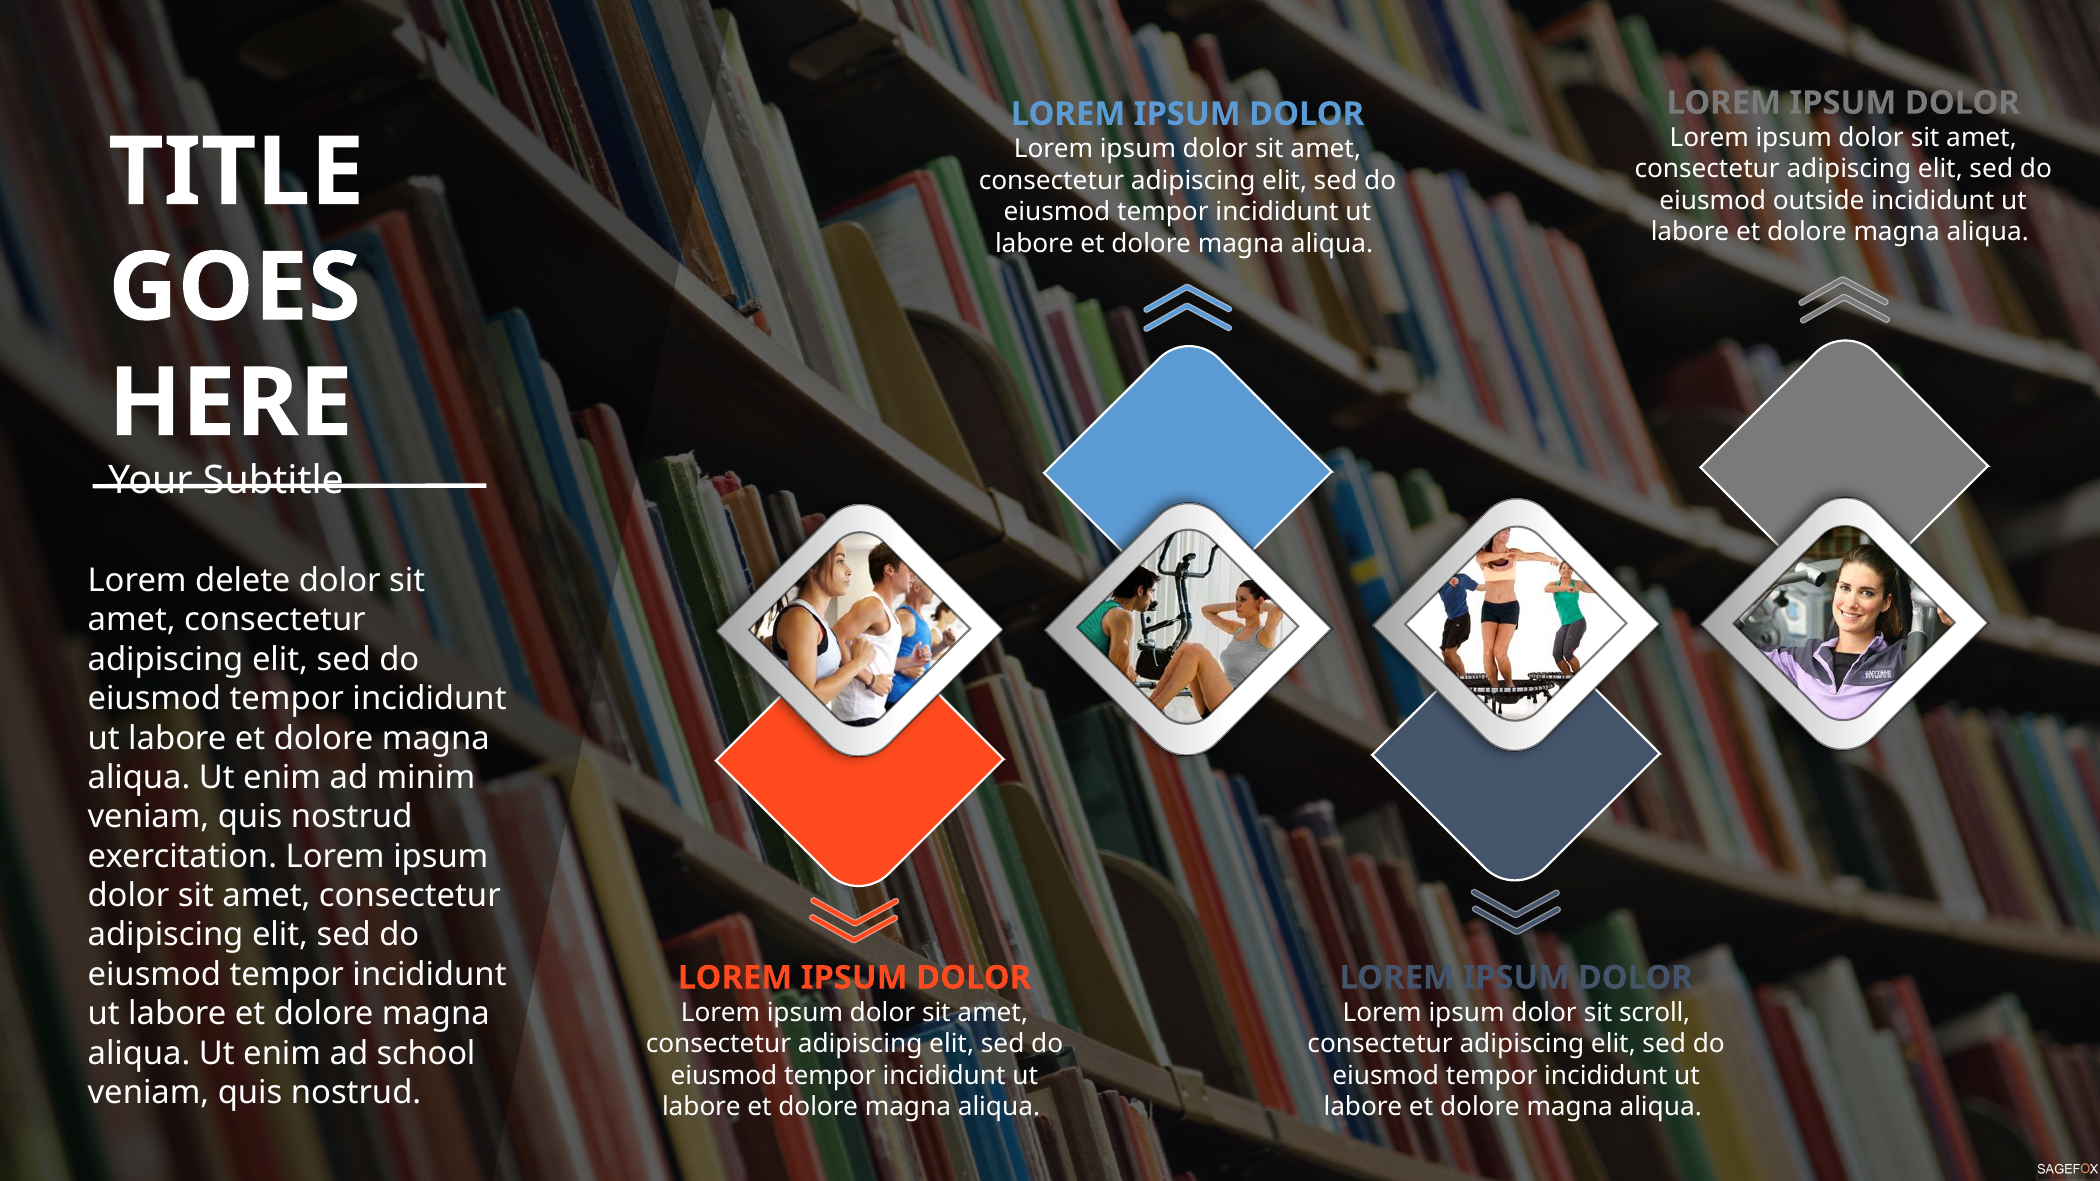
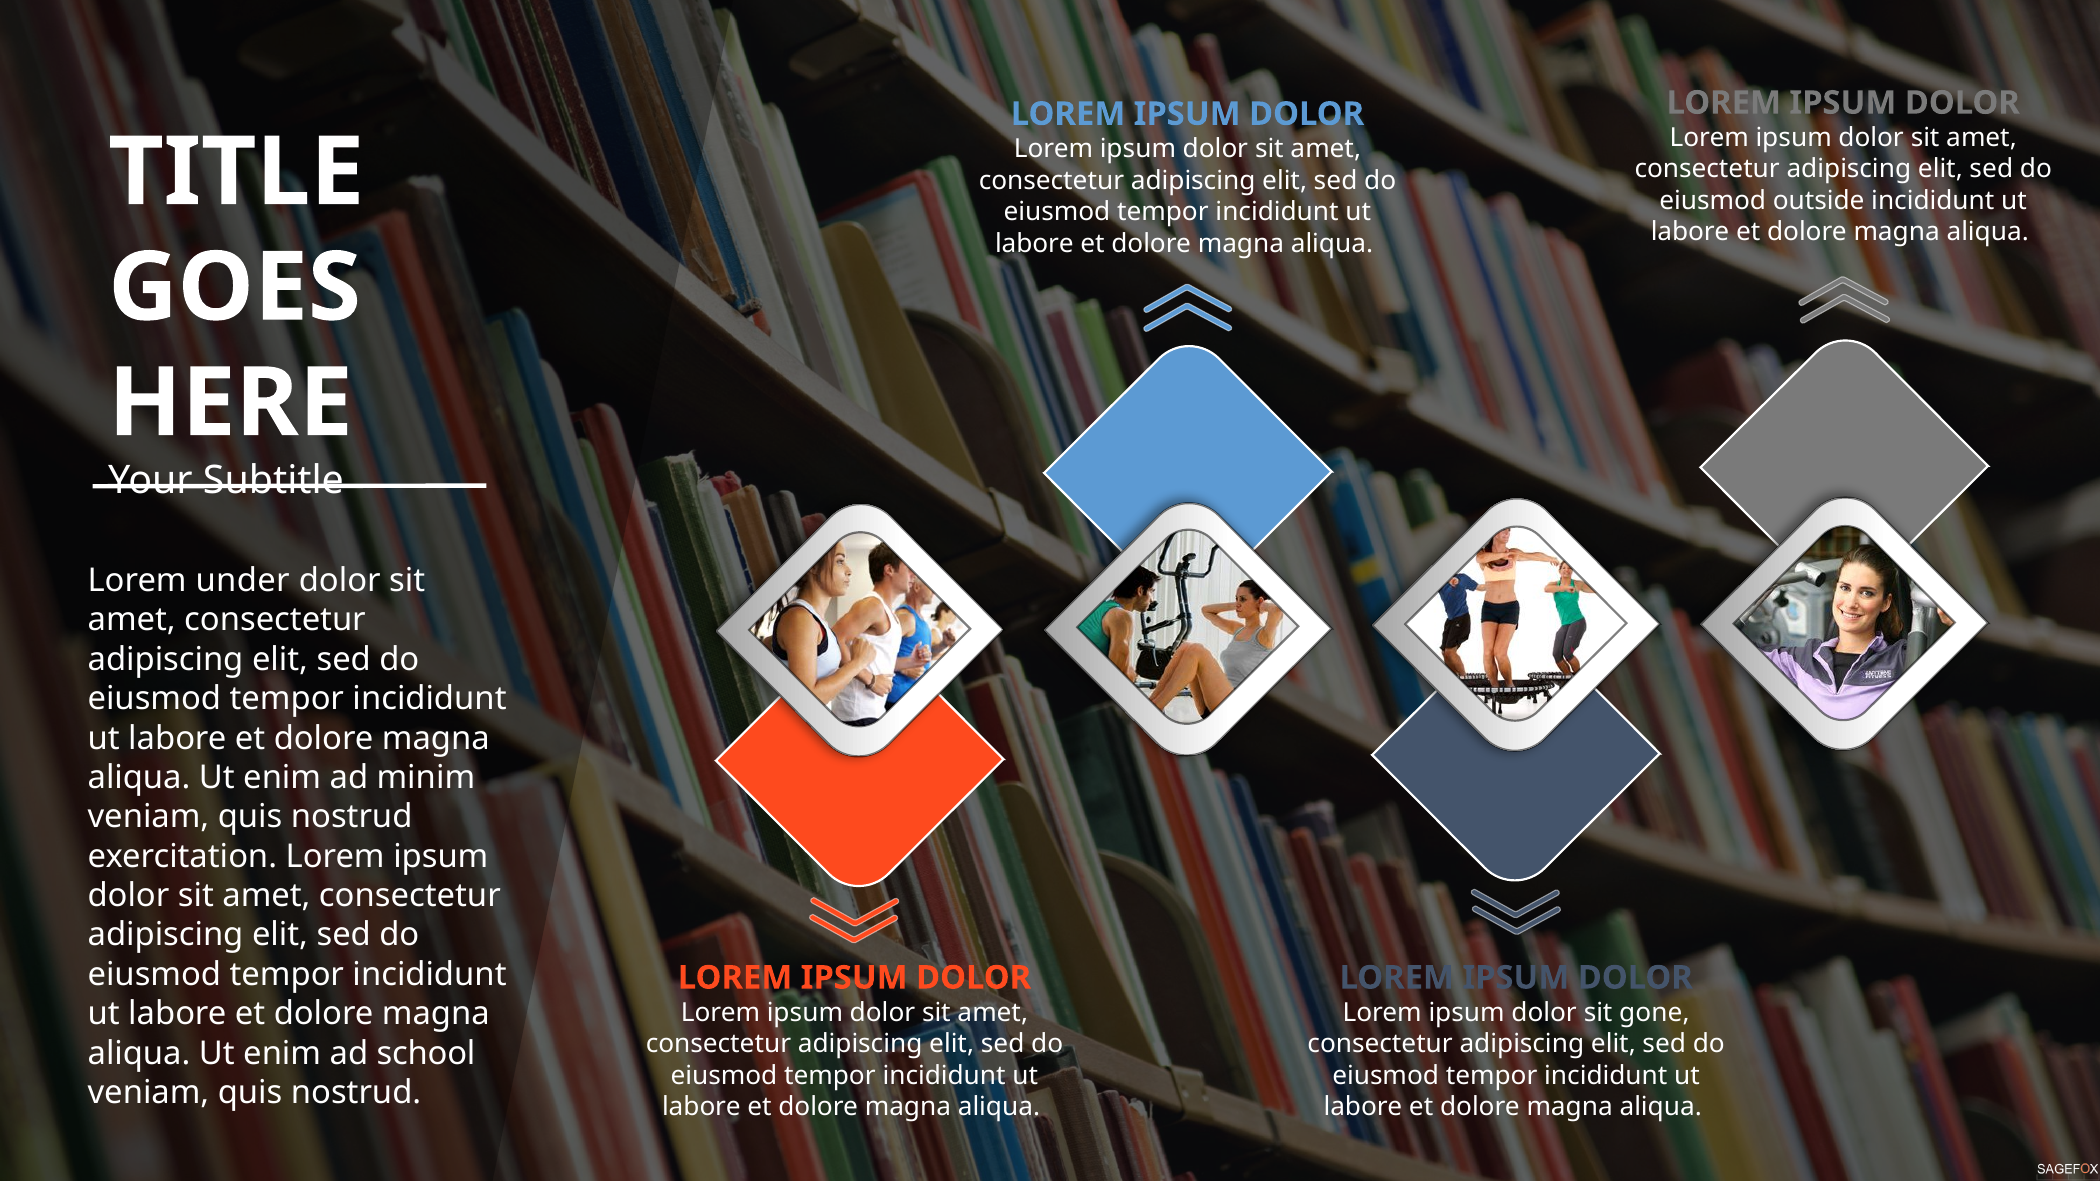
delete: delete -> under
scroll: scroll -> gone
